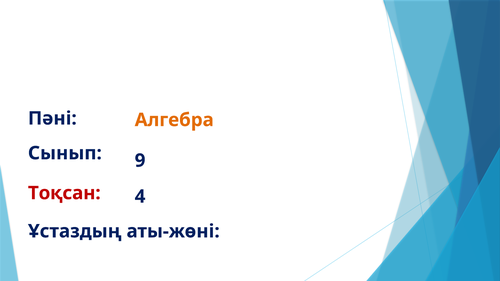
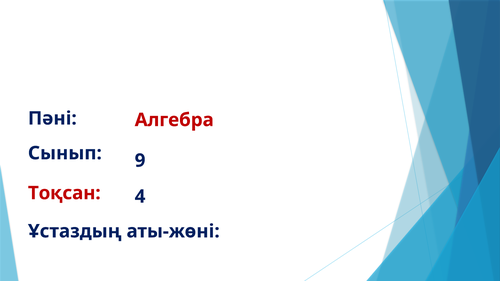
Алгебра colour: orange -> red
